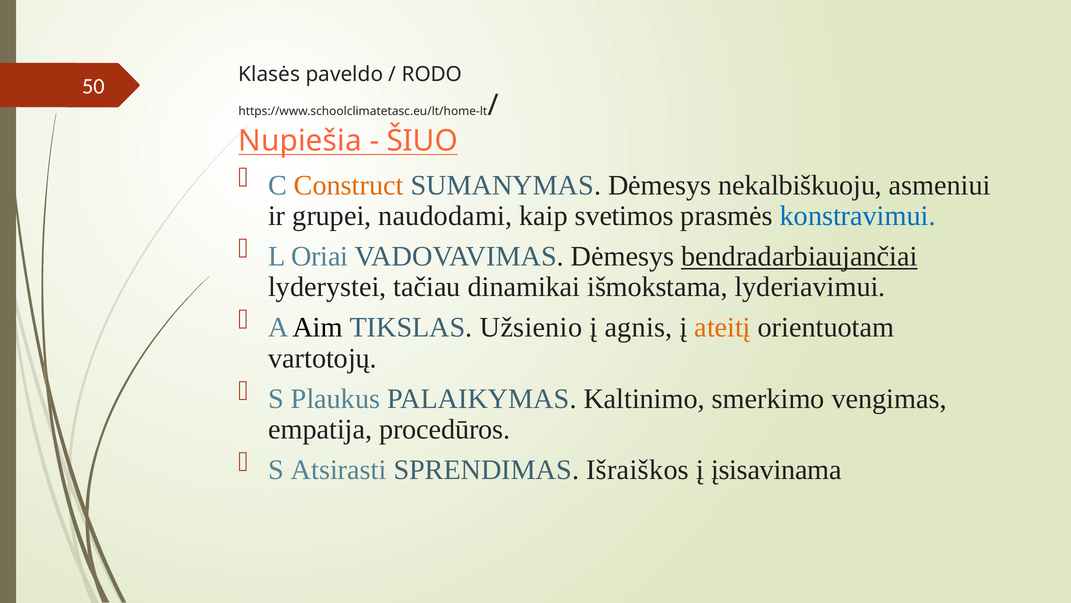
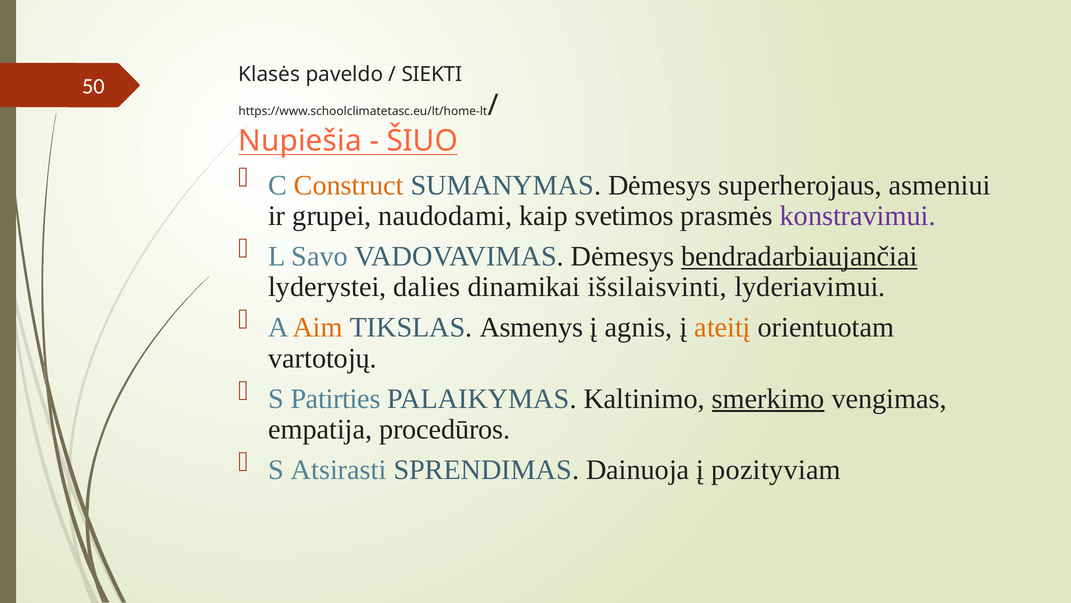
RODO: RODO -> SIEKTI
nekalbiškuoju: nekalbiškuoju -> superherojaus
konstravimui colour: blue -> purple
Oriai: Oriai -> Savo
tačiau: tačiau -> dalies
išmokstama: išmokstama -> išsilaisvinti
Aim colour: black -> orange
Užsienio: Užsienio -> Asmenys
Plaukus: Plaukus -> Patirties
smerkimo underline: none -> present
Išraiškos: Išraiškos -> Dainuoja
įsisavinama: įsisavinama -> pozityviam
